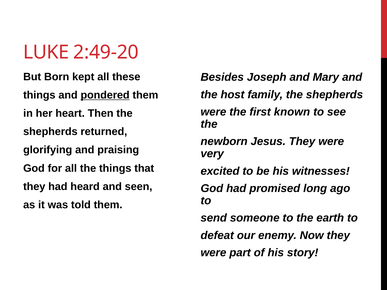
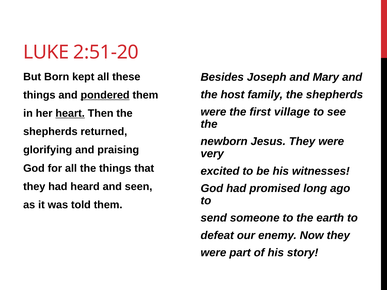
2:49-20: 2:49-20 -> 2:51-20
known: known -> village
heart underline: none -> present
